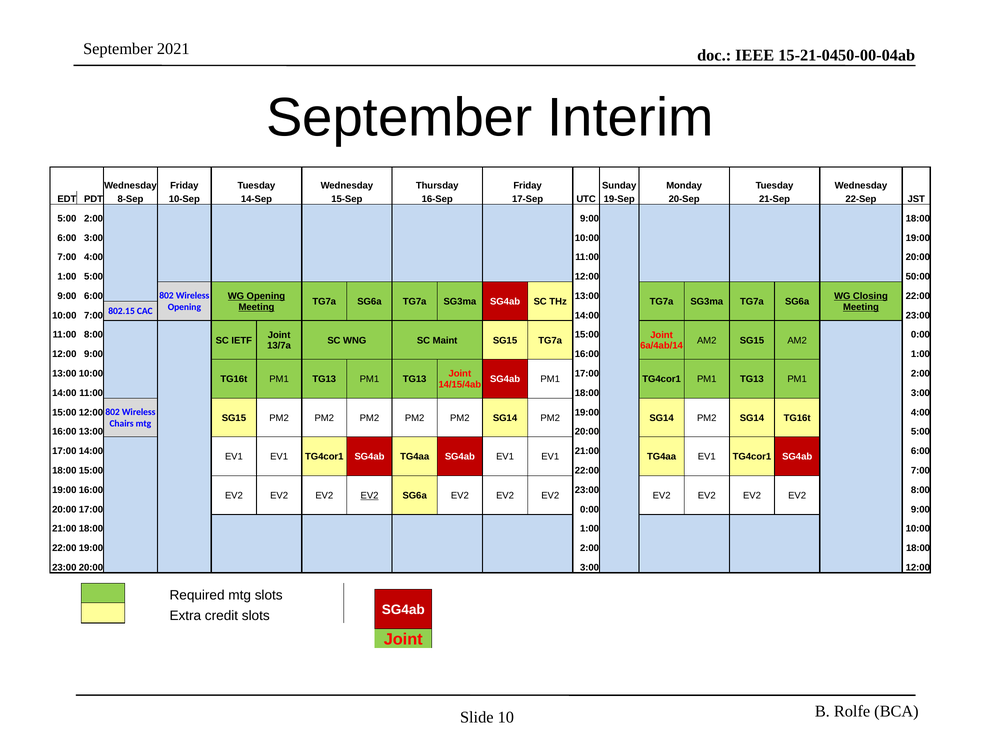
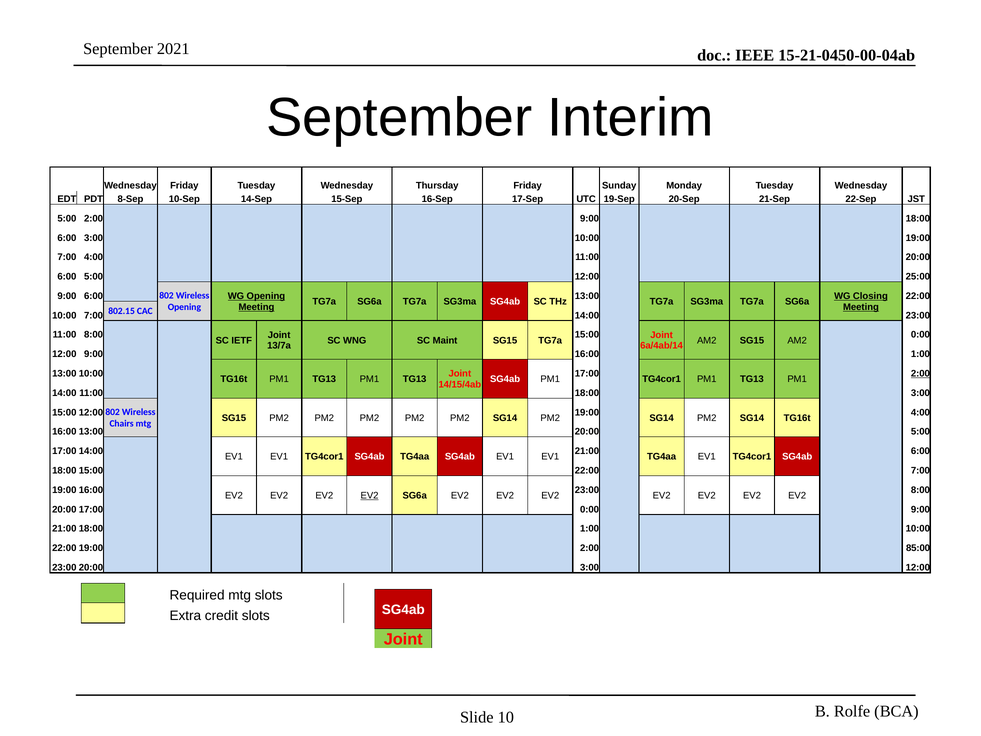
1:00 at (67, 277): 1:00 -> 6:00
50:00: 50:00 -> 25:00
2:00 at (920, 373) underline: none -> present
2:00 18:00: 18:00 -> 85:00
